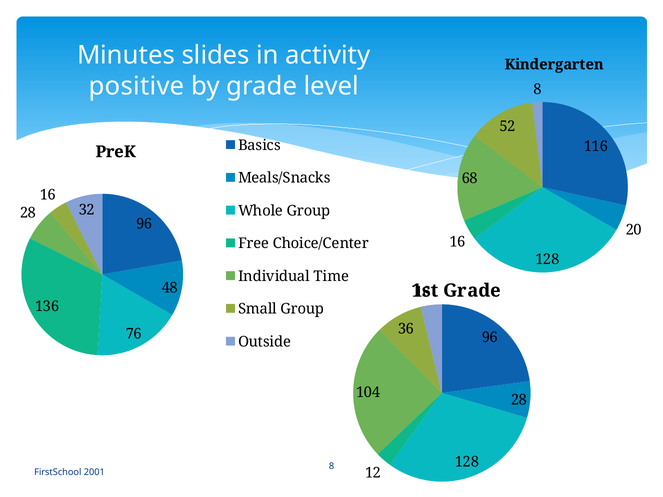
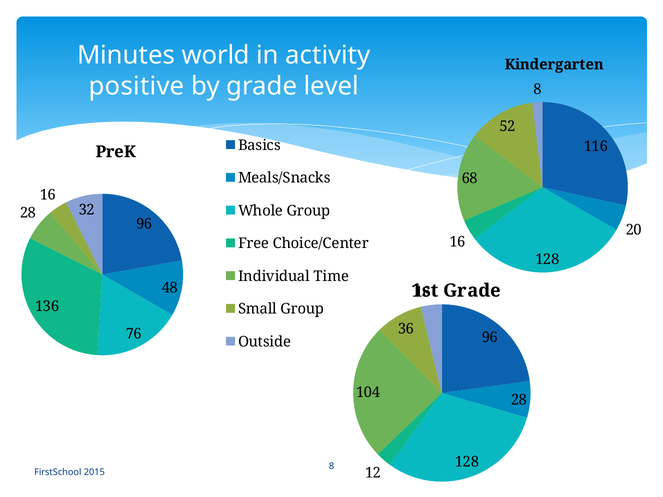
slides: slides -> world
2001: 2001 -> 2015
